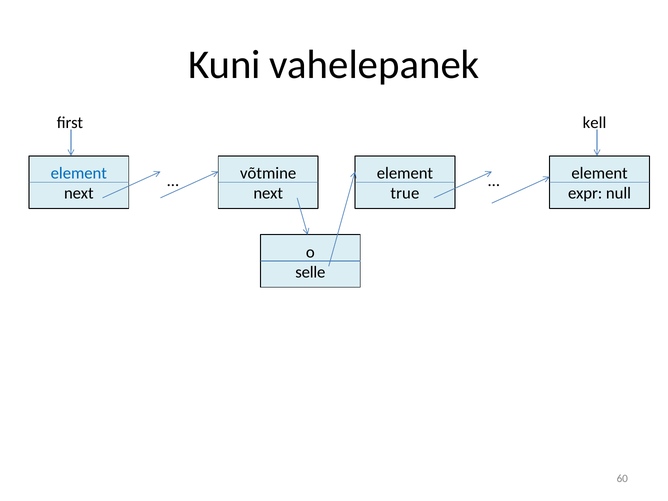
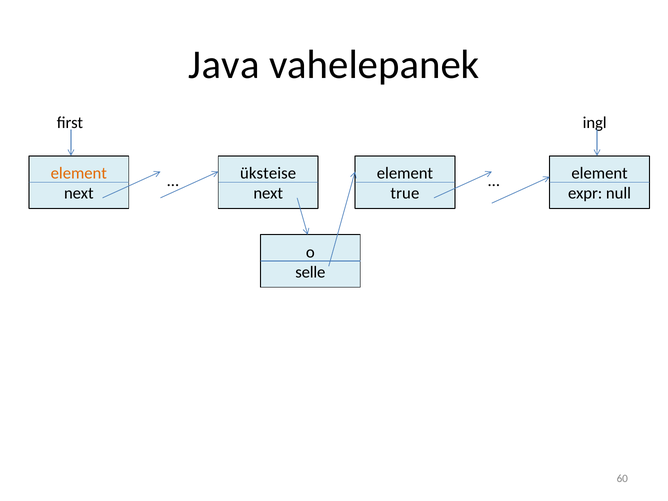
Kuni: Kuni -> Java
kell: kell -> ingl
element at (79, 173) colour: blue -> orange
võtmine: võtmine -> üksteise
